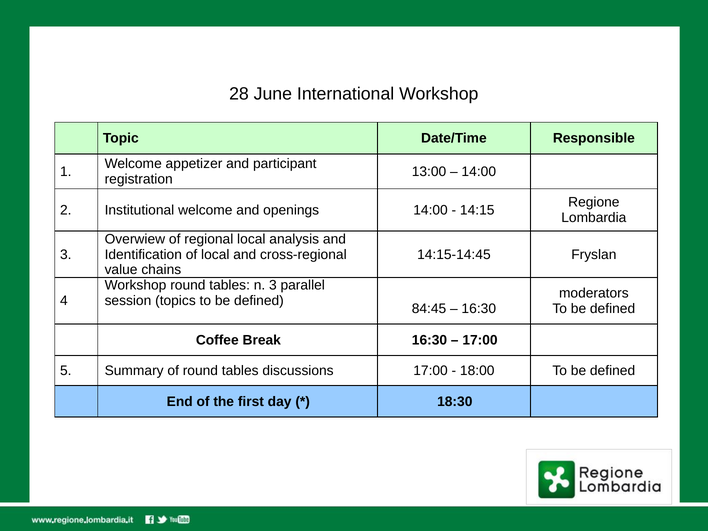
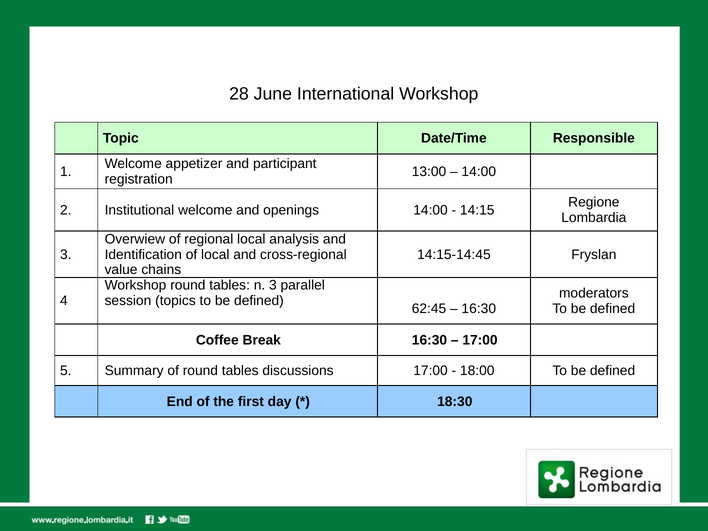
84:45: 84:45 -> 62:45
